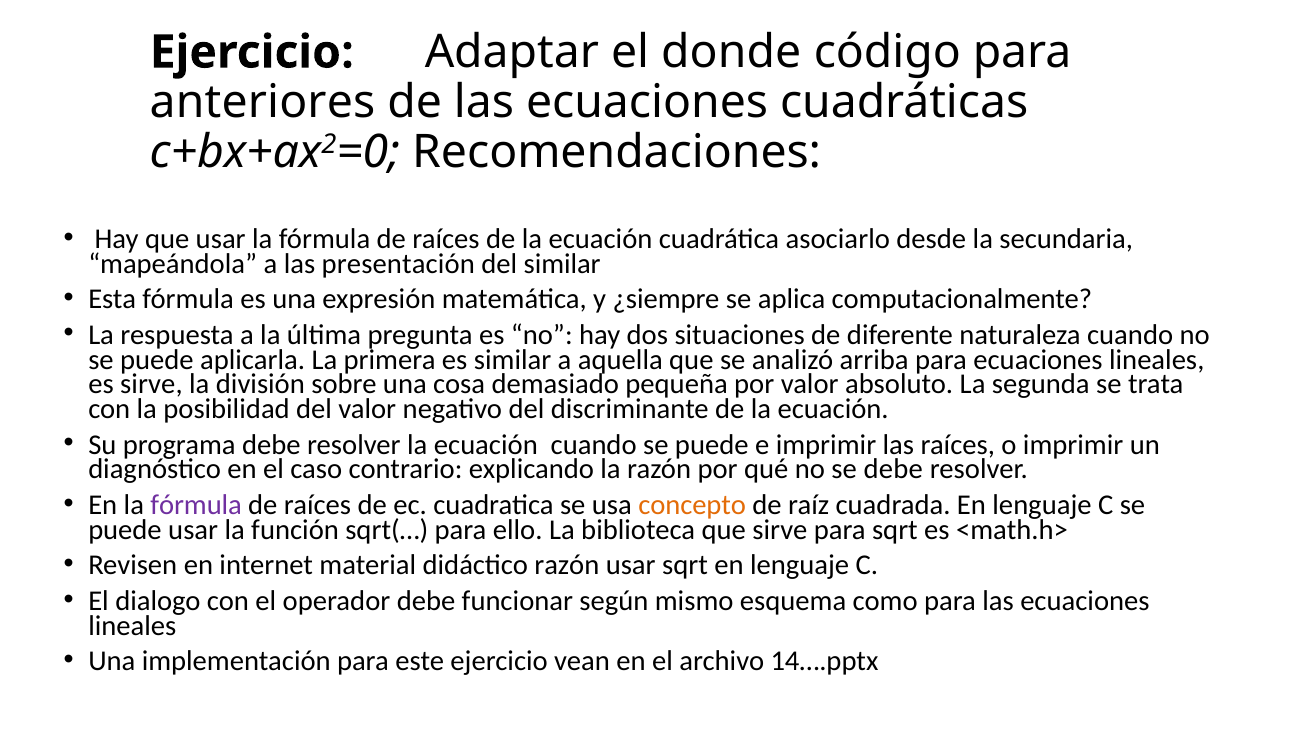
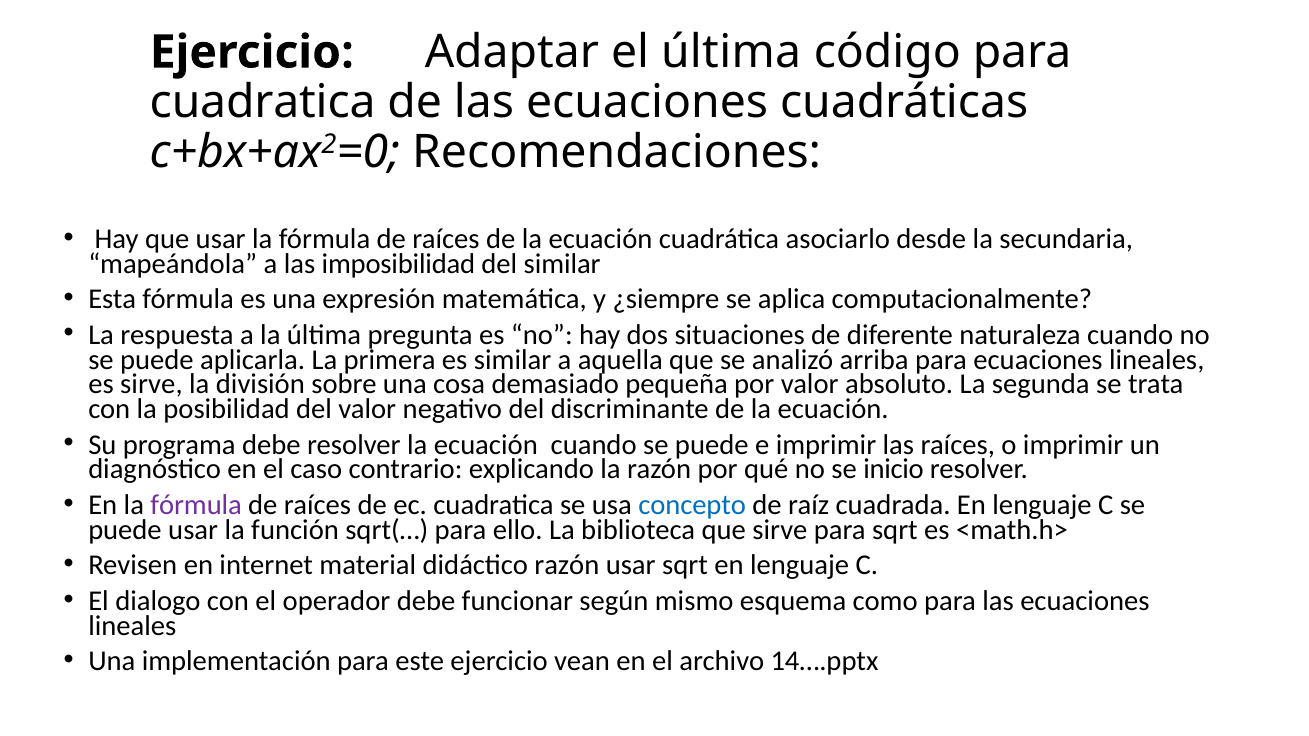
el donde: donde -> última
anteriores at (262, 102): anteriores -> cuadratica
presentación: presentación -> imposibilidad
se debe: debe -> inicio
concepto colour: orange -> blue
